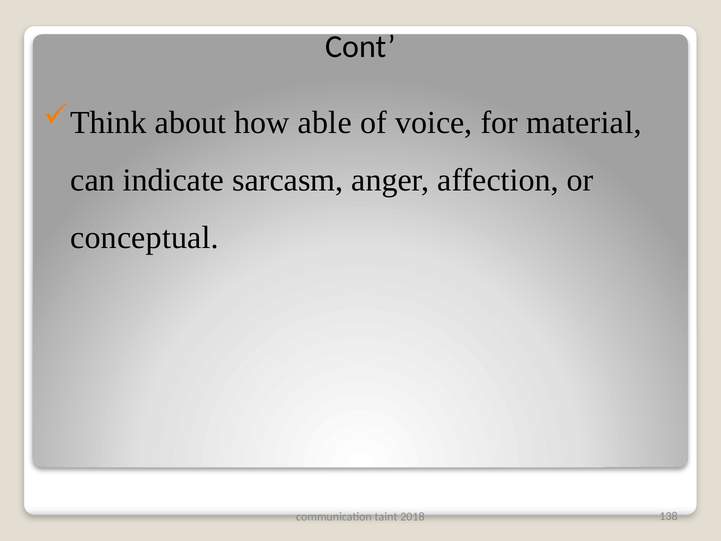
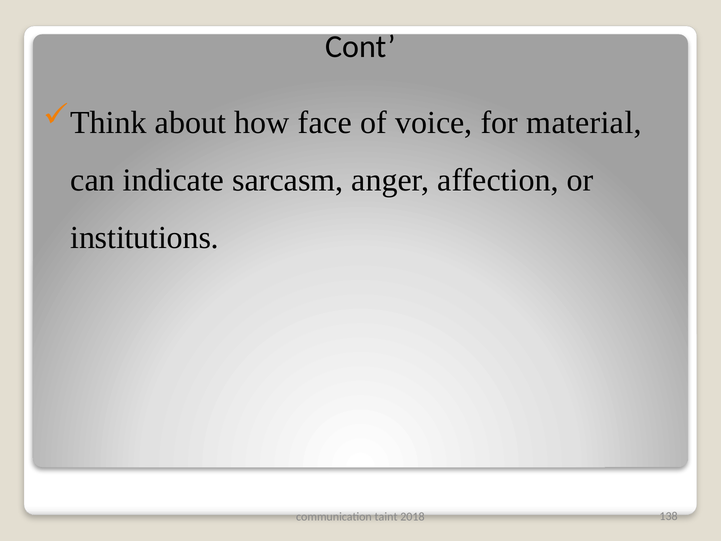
able: able -> face
conceptual: conceptual -> institutions
